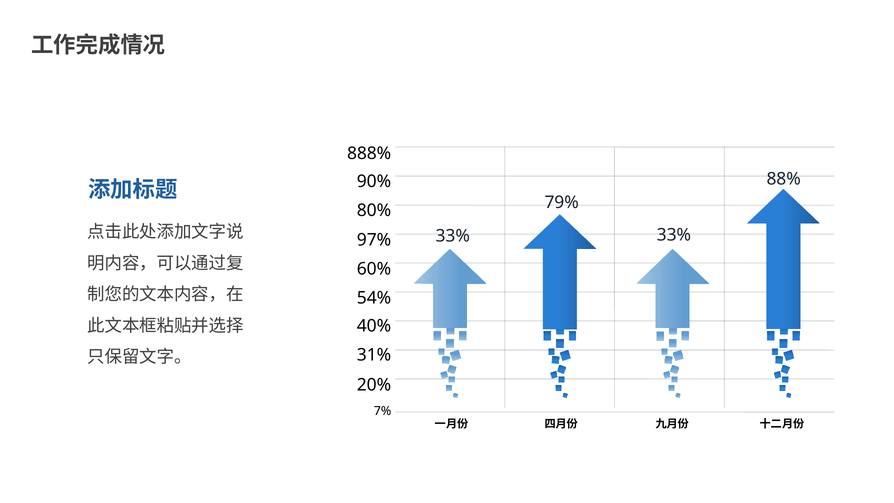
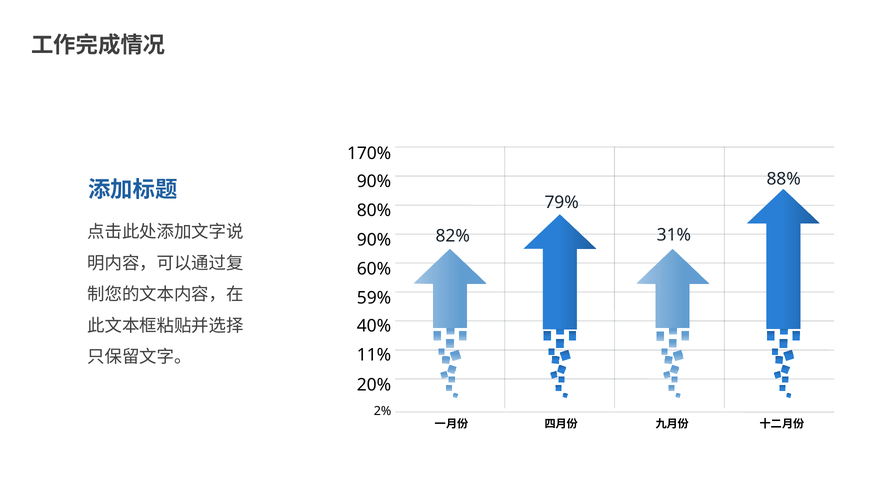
888%: 888% -> 170%
33% at (674, 235): 33% -> 31%
33% at (453, 236): 33% -> 82%
97% at (374, 240): 97% -> 90%
54%: 54% -> 59%
31%: 31% -> 11%
7%: 7% -> 2%
